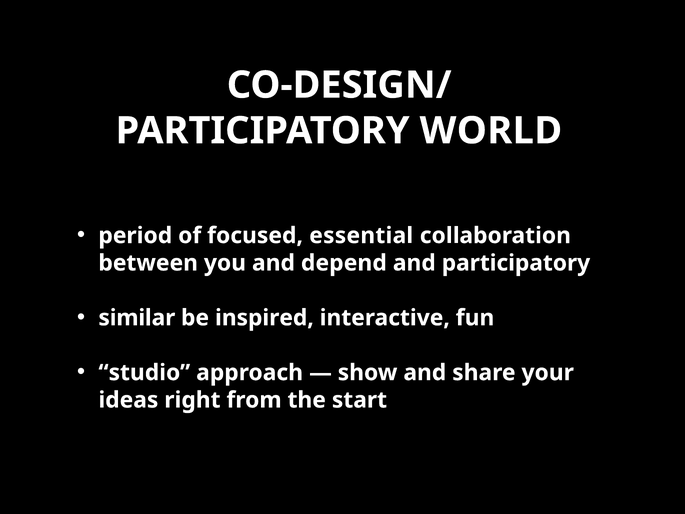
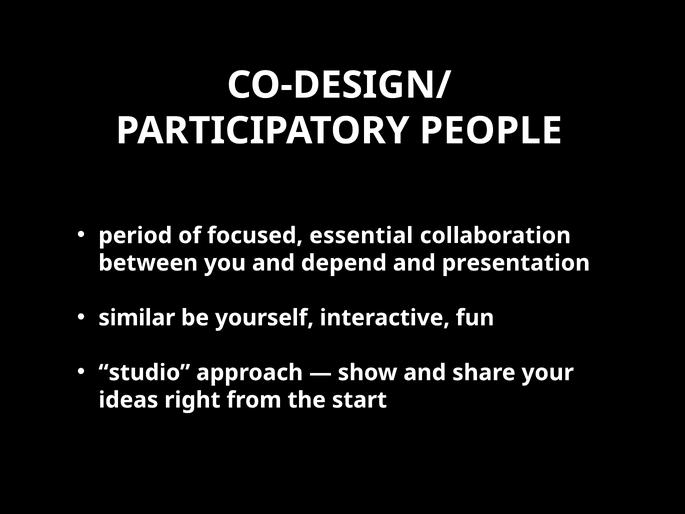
WORLD: WORLD -> PEOPLE
and participatory: participatory -> presentation
inspired: inspired -> yourself
